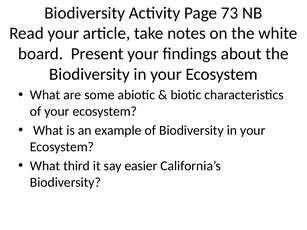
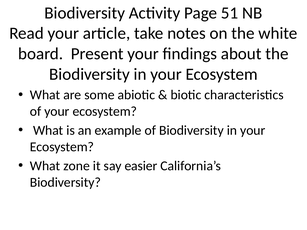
73: 73 -> 51
third: third -> zone
